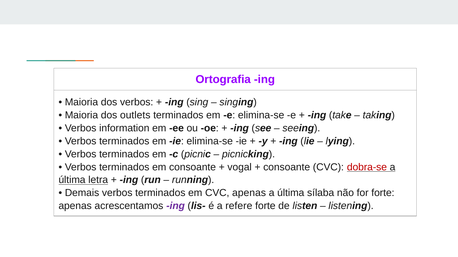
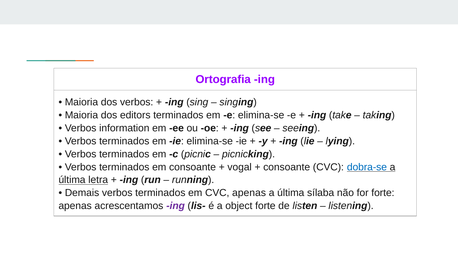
outlets: outlets -> editors
dobra-se colour: red -> blue
refere: refere -> object
